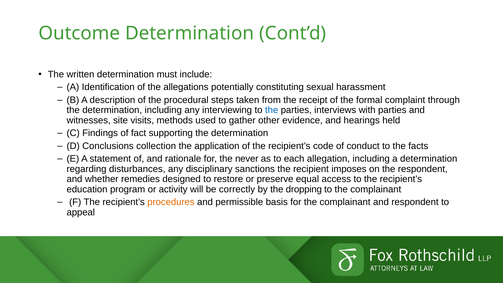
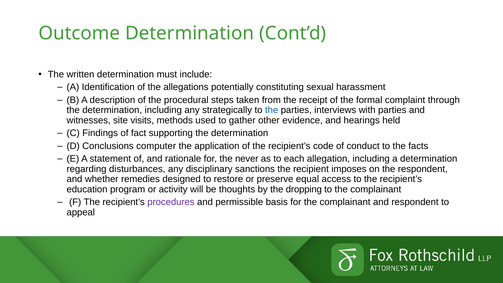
interviewing: interviewing -> strategically
collection: collection -> computer
correctly: correctly -> thoughts
procedures colour: orange -> purple
